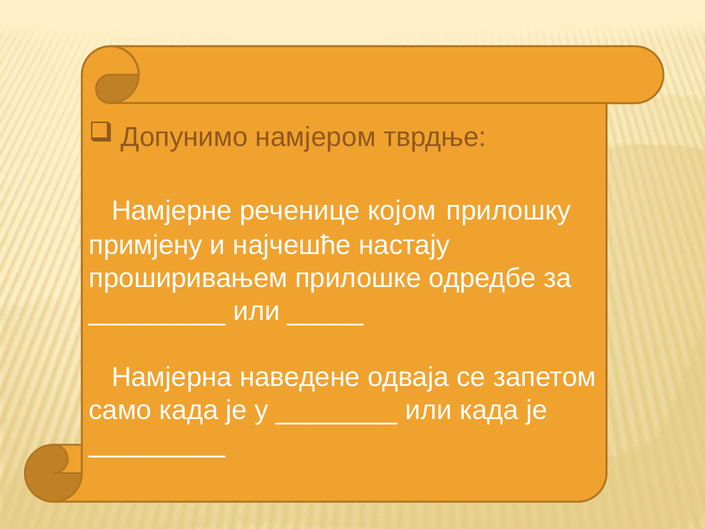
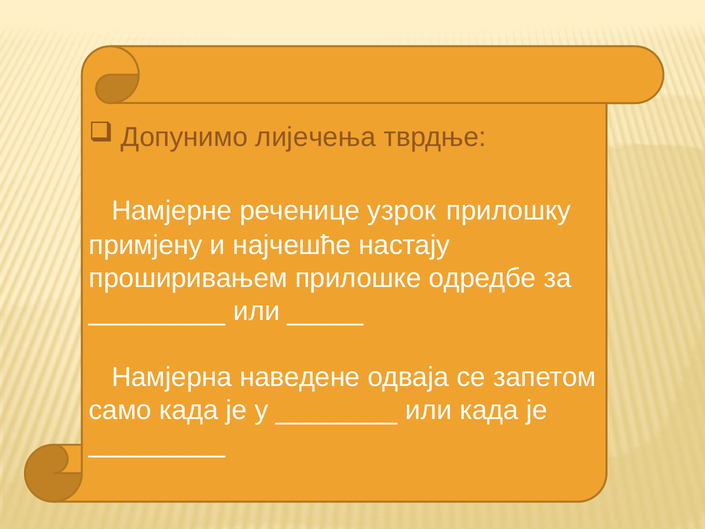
намјером: намјером -> лијечења
којом: којом -> узрок
